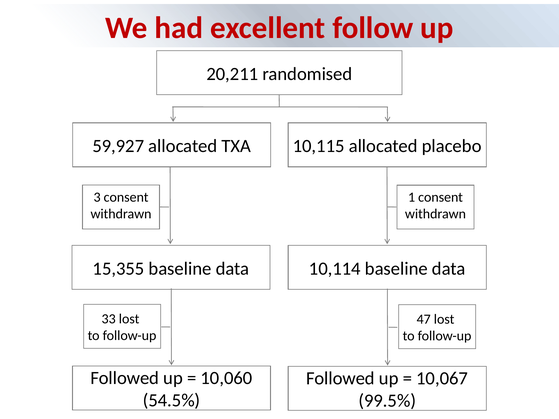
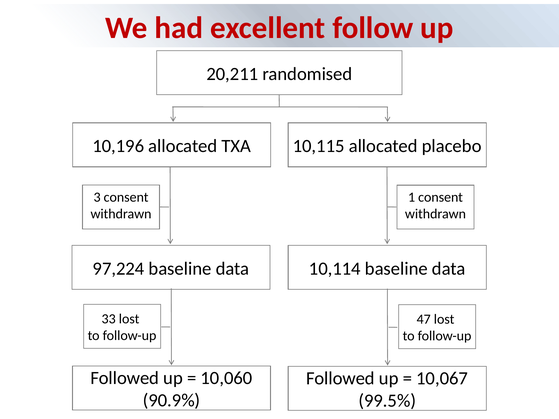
59,927: 59,927 -> 10,196
15,355: 15,355 -> 97,224
54.5%: 54.5% -> 90.9%
